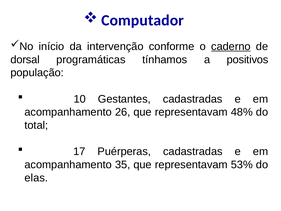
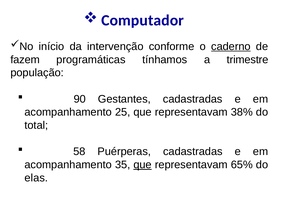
dorsal: dorsal -> fazem
positivos: positivos -> trimestre
10: 10 -> 90
26: 26 -> 25
48%: 48% -> 38%
17: 17 -> 58
que at (143, 164) underline: none -> present
53%: 53% -> 65%
